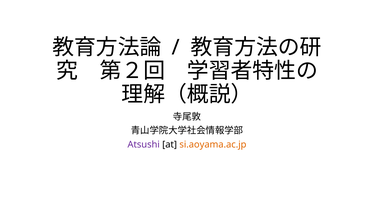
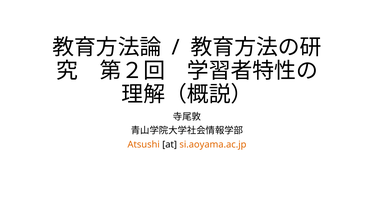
Atsushi colour: purple -> orange
